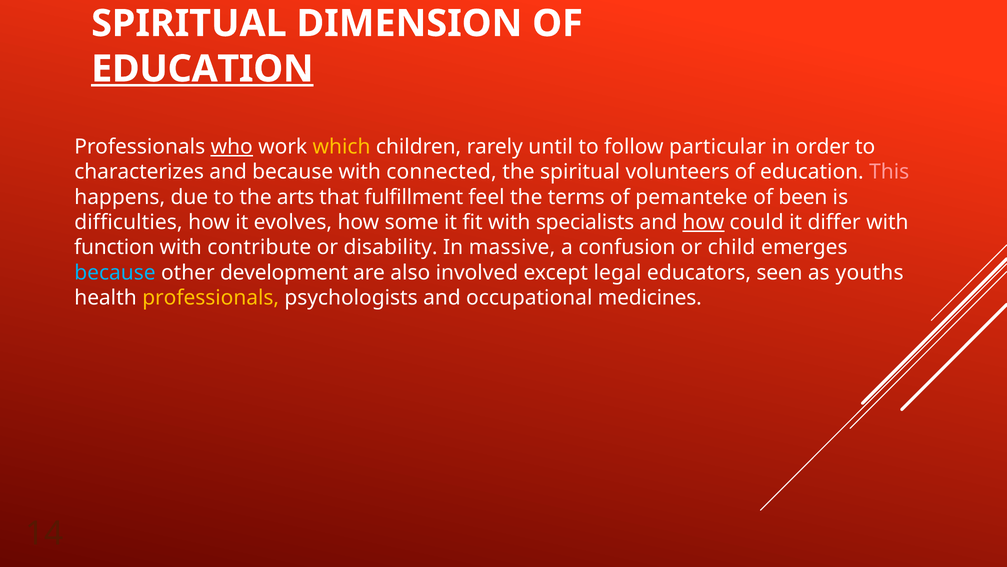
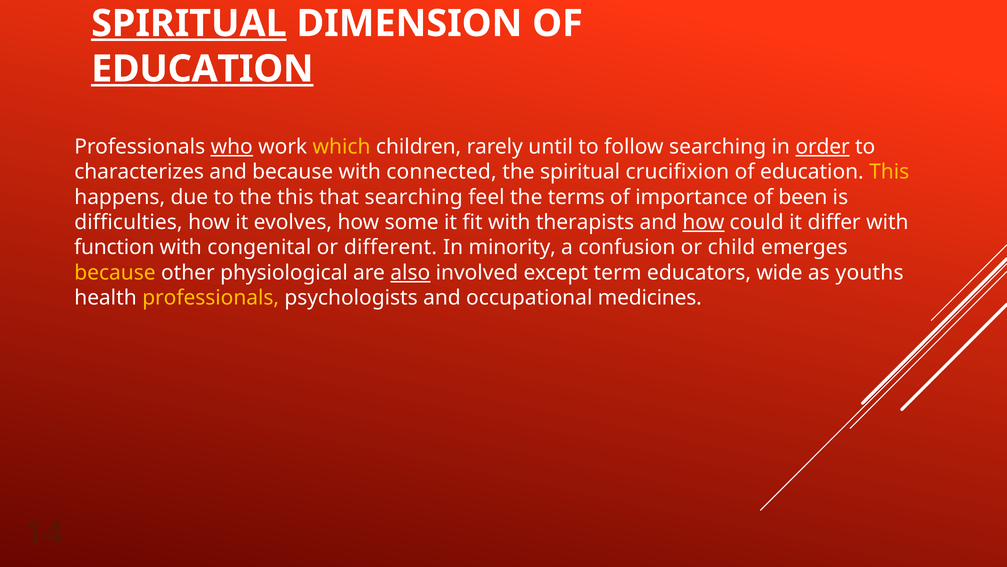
SPIRITUAL at (189, 24) underline: none -> present
follow particular: particular -> searching
order underline: none -> present
volunteers: volunteers -> crucifixion
This at (889, 172) colour: pink -> yellow
the arts: arts -> this
that fulfillment: fulfillment -> searching
pemanteke: pemanteke -> importance
specialists: specialists -> therapists
contribute: contribute -> congenital
disability: disability -> different
massive: massive -> minority
because at (115, 272) colour: light blue -> yellow
development: development -> physiological
also underline: none -> present
legal: legal -> term
seen: seen -> wide
